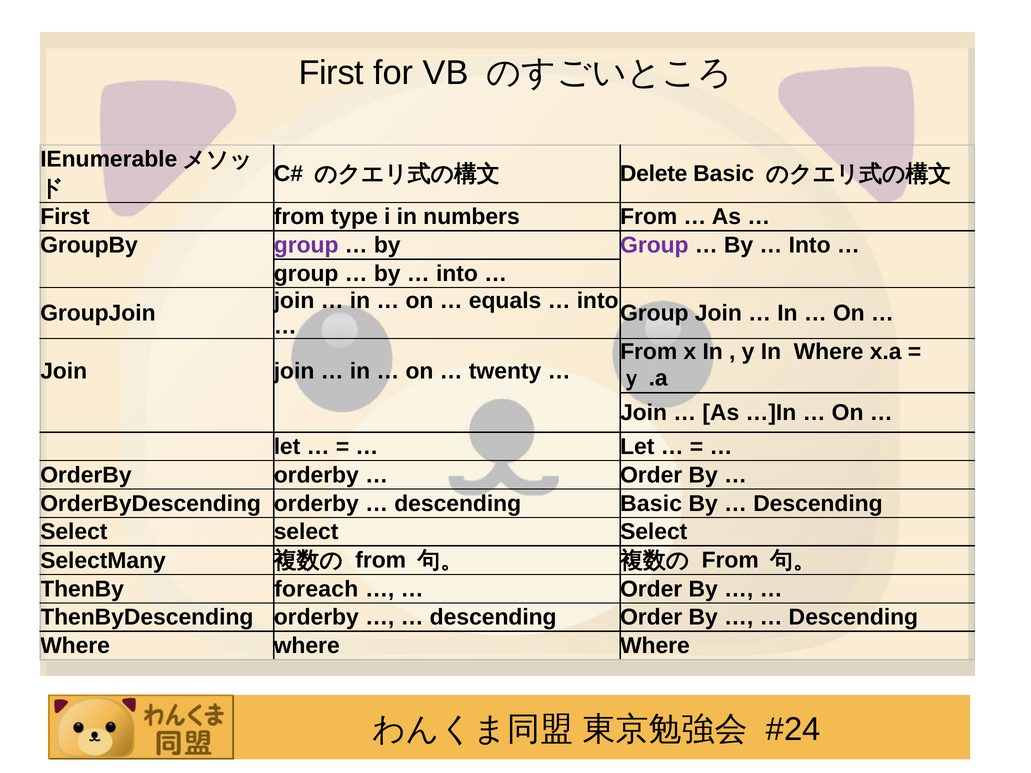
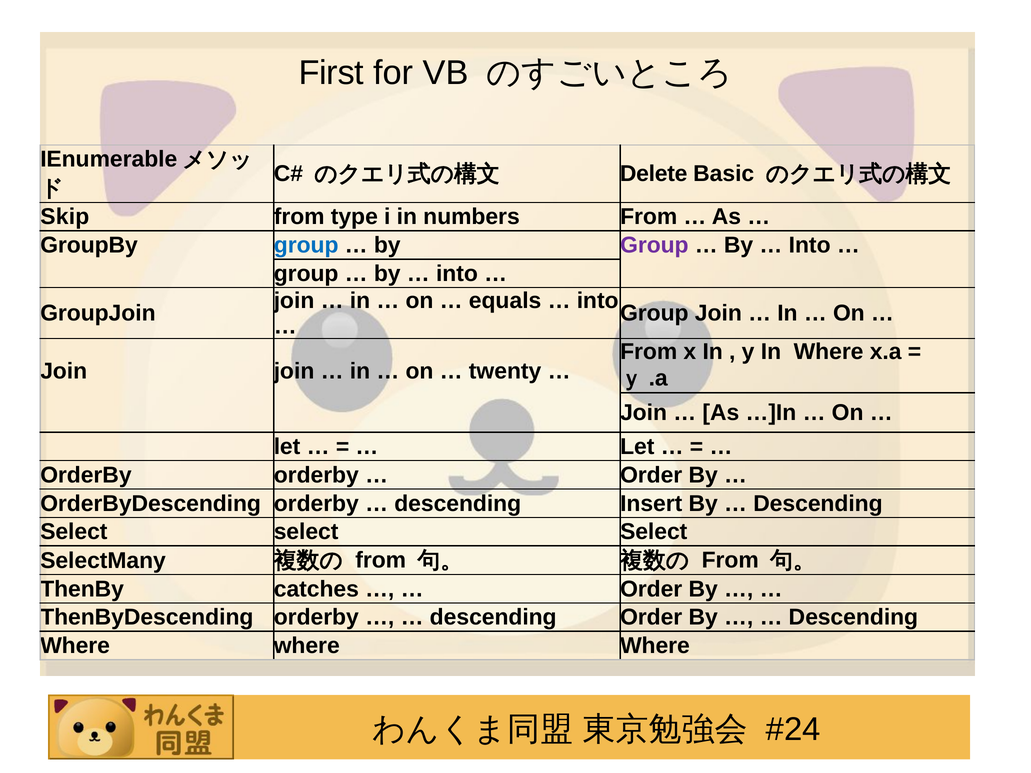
First at (65, 217): First -> Skip
group at (306, 245) colour: purple -> blue
descending Basic: Basic -> Insert
foreach: foreach -> catches
